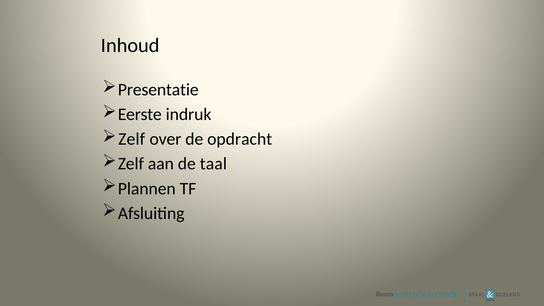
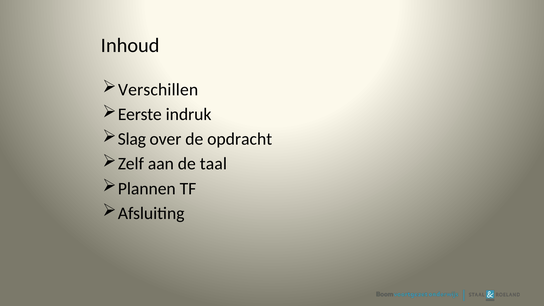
Presentatie: Presentatie -> Verschillen
Zelf at (132, 139): Zelf -> Slag
